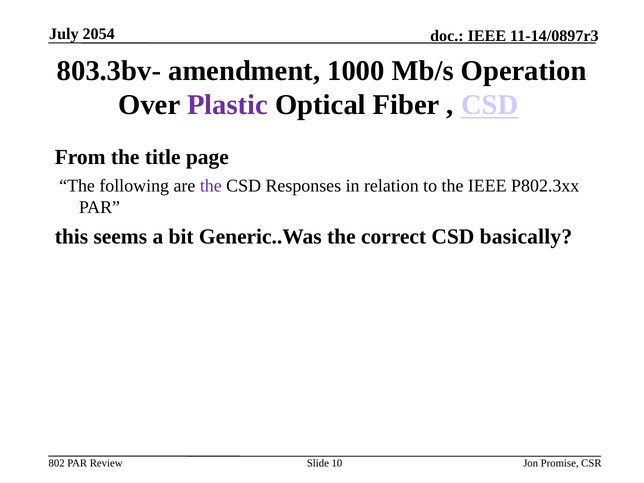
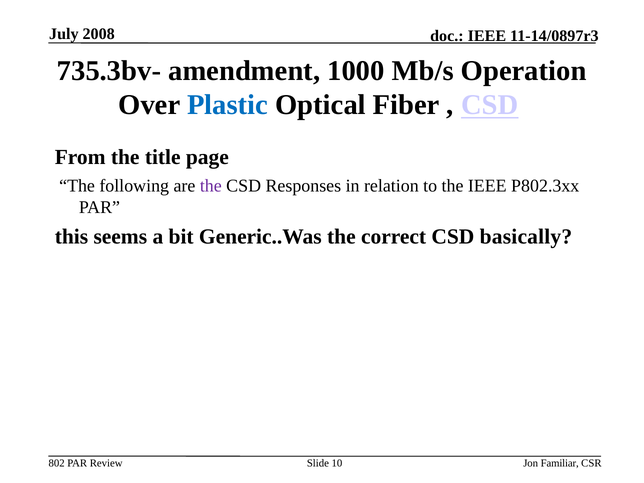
2054: 2054 -> 2008
803.3bv-: 803.3bv- -> 735.3bv-
Plastic colour: purple -> blue
Promise: Promise -> Familiar
